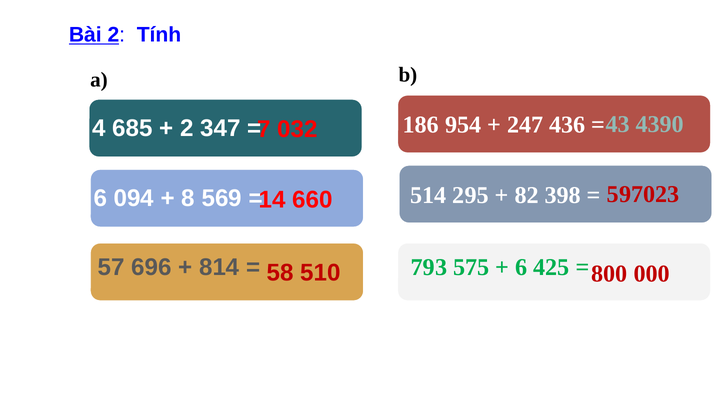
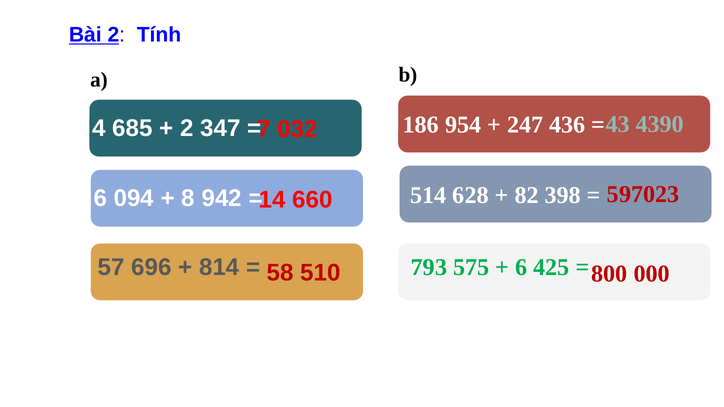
569: 569 -> 942
295: 295 -> 628
